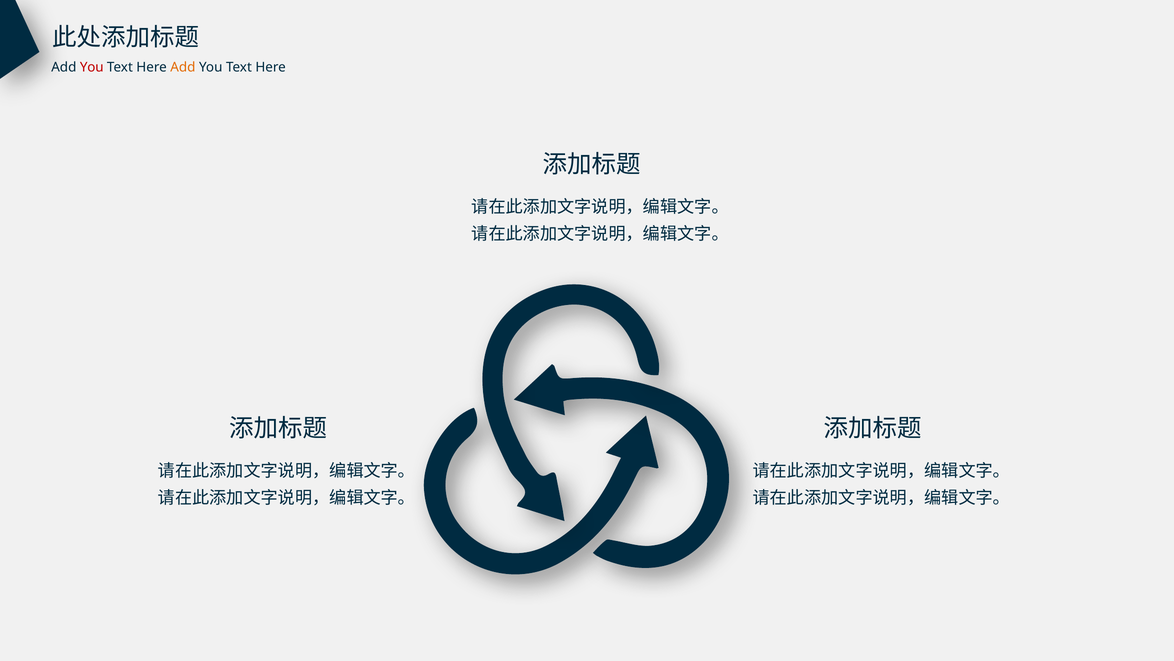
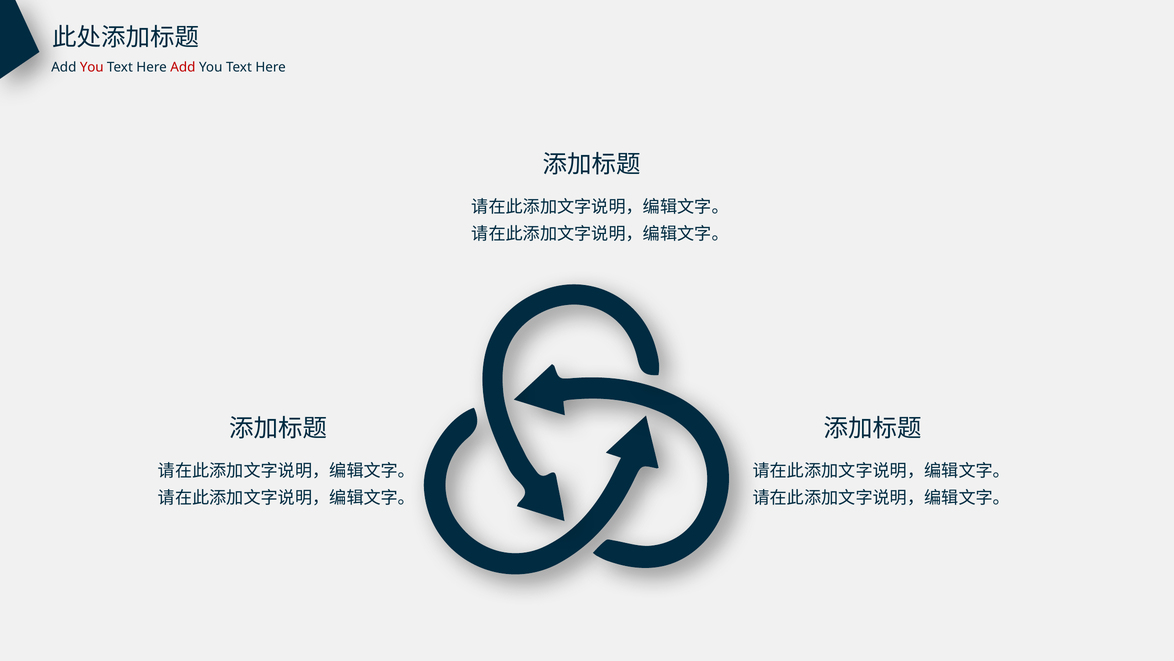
Add at (183, 67) colour: orange -> red
